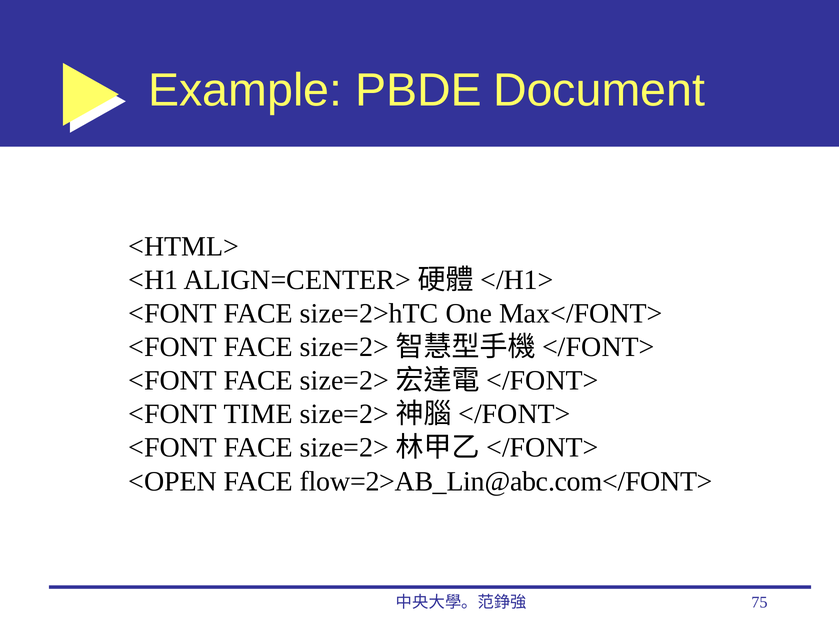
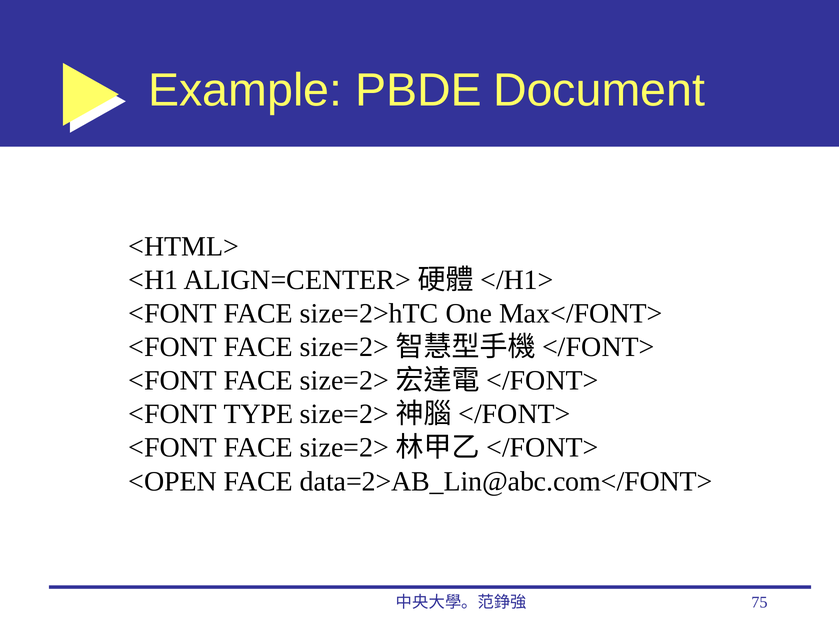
TIME: TIME -> TYPE
flow=2>AB_Lin@abc.com</FONT>: flow=2>AB_Lin@abc.com</FONT> -> data=2>AB_Lin@abc.com</FONT>
